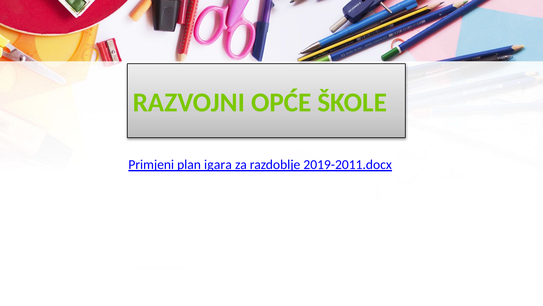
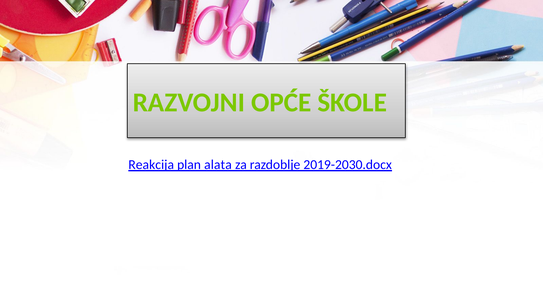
Primjeni: Primjeni -> Reakcija
igara: igara -> alata
2019-2011.docx: 2019-2011.docx -> 2019-2030.docx
